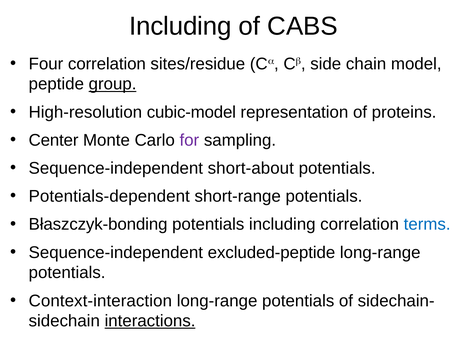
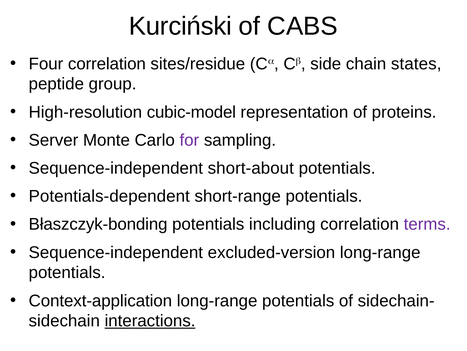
Including at (180, 26): Including -> Kurciński
model: model -> states
group underline: present -> none
Center: Center -> Server
terms colour: blue -> purple
excluded-peptide: excluded-peptide -> excluded-version
Context-interaction: Context-interaction -> Context-application
